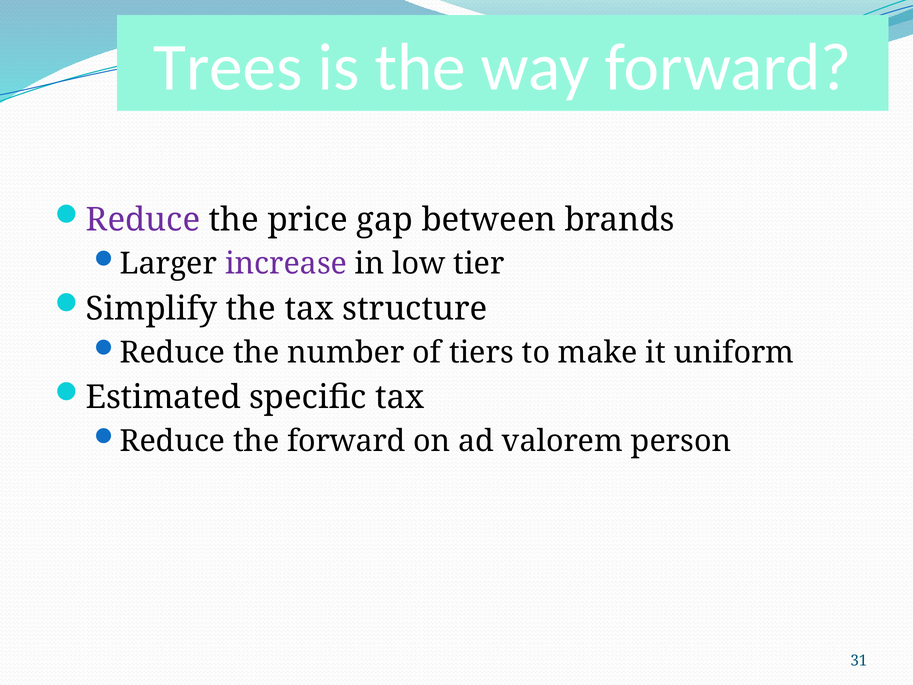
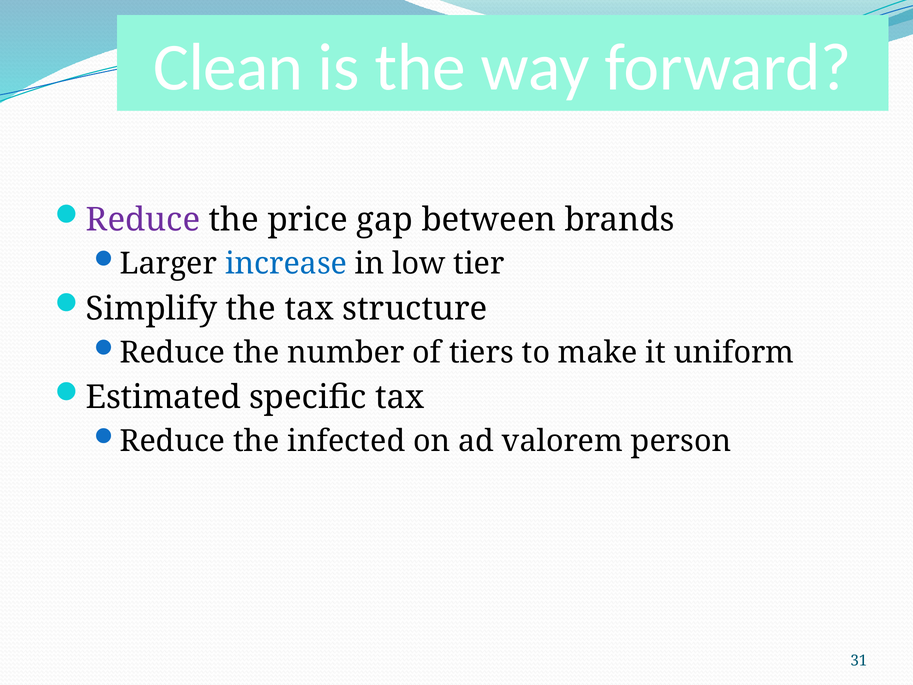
Trees: Trees -> Clean
increase colour: purple -> blue
the forward: forward -> infected
